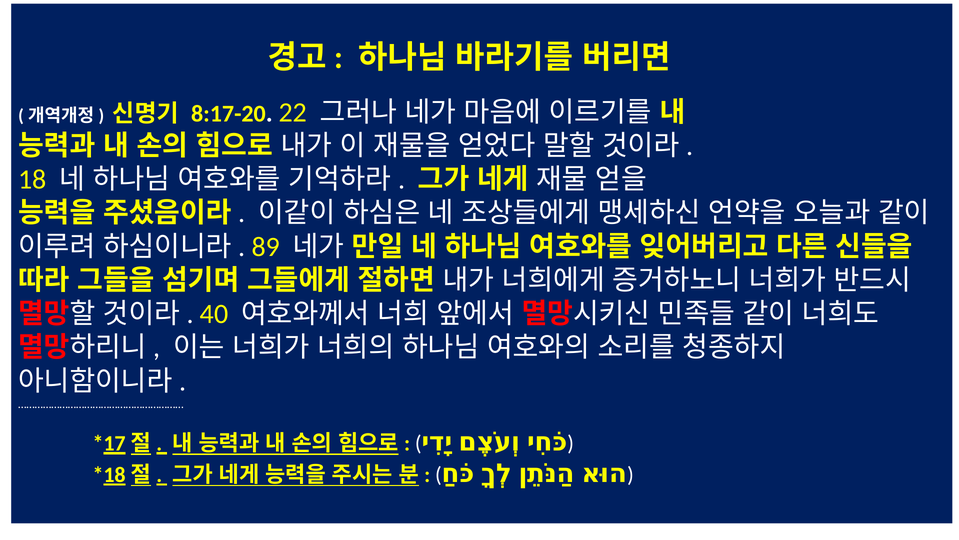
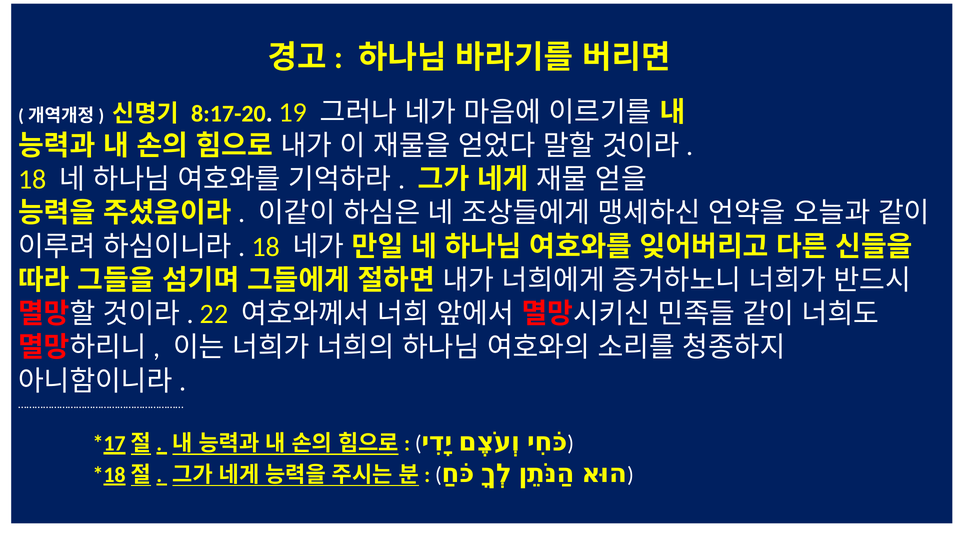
22: 22 -> 19
89 at (266, 247): 89 -> 18
40: 40 -> 22
